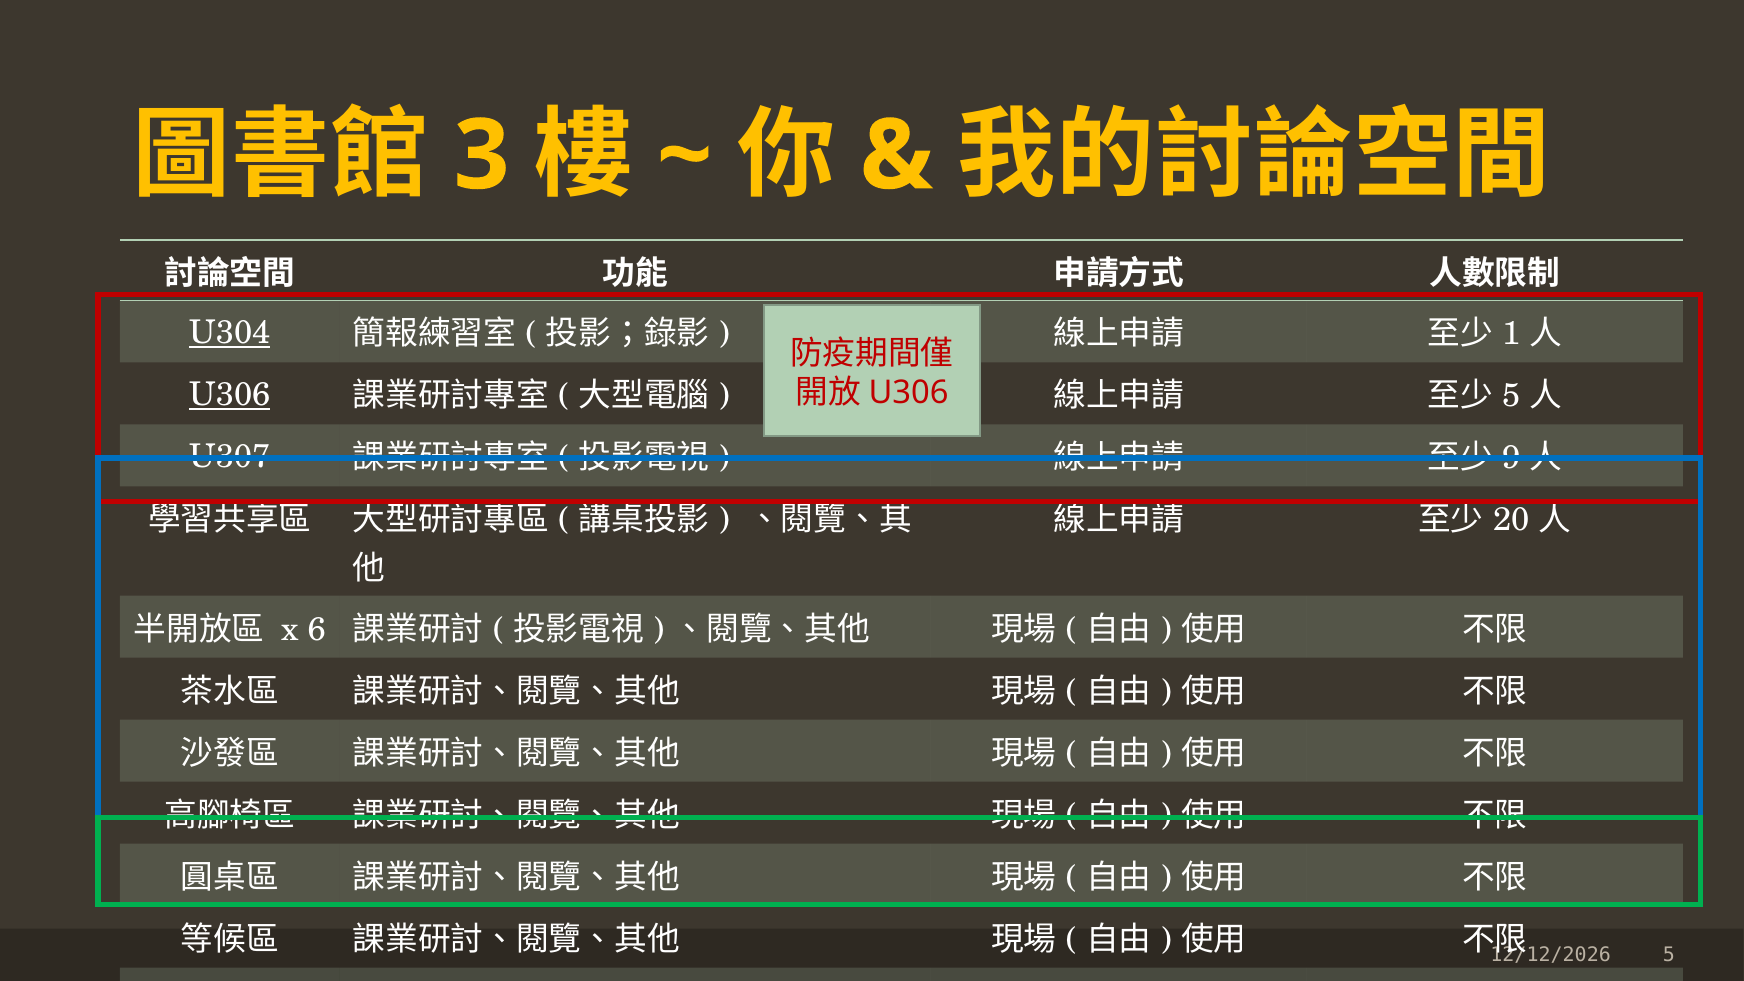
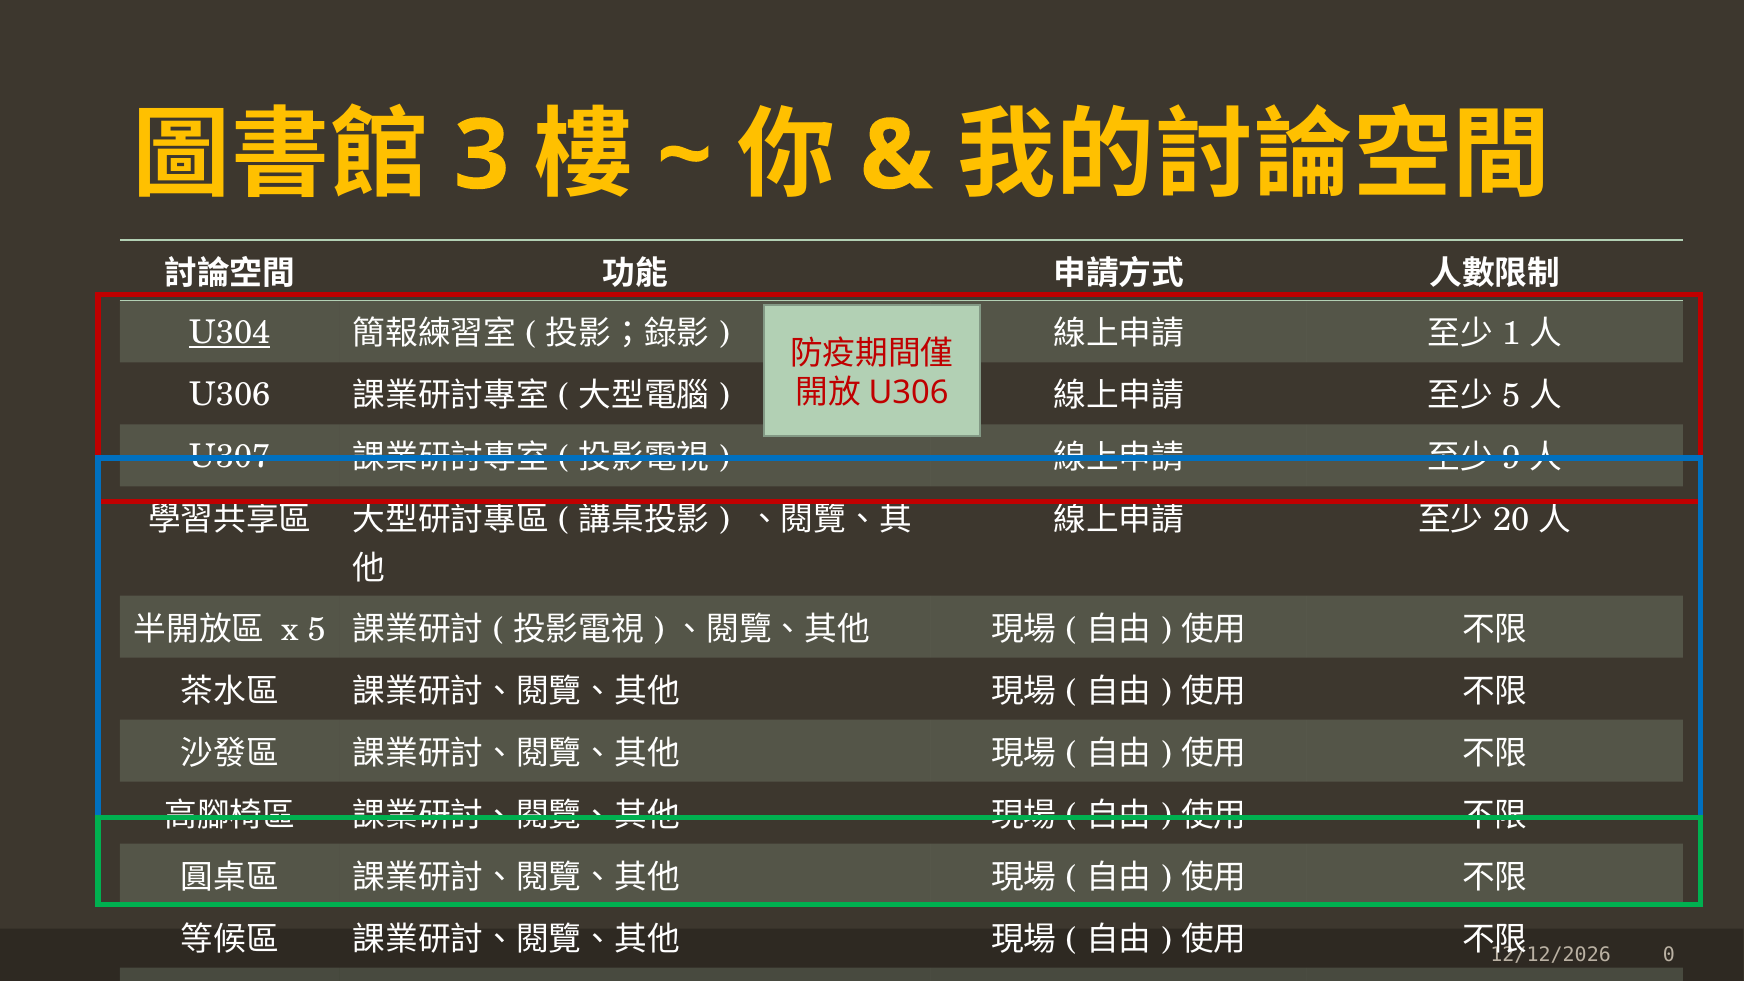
U306 underline: present -> none
x 6: 6 -> 5
5 at (1669, 955): 5 -> 0
